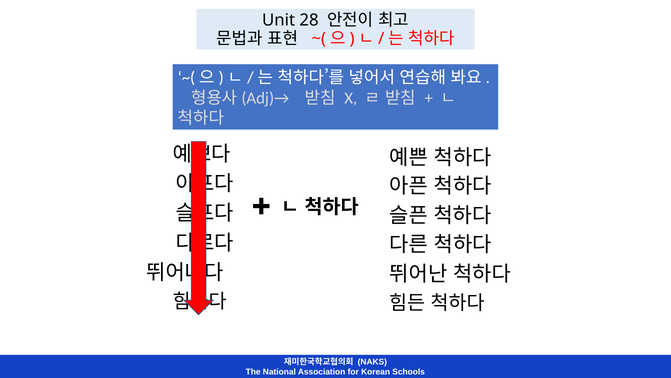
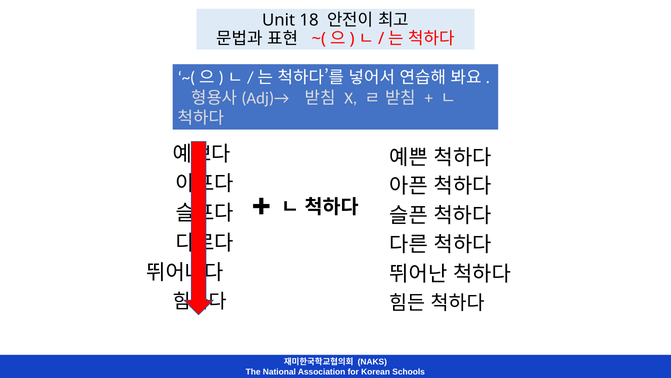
28: 28 -> 18
